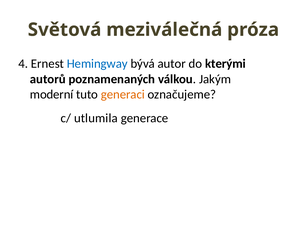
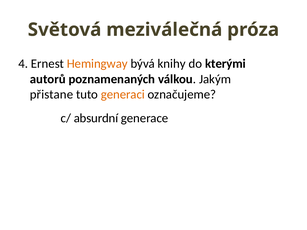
Hemingway colour: blue -> orange
autor: autor -> knihy
moderní: moderní -> přistane
utlumila: utlumila -> absurdní
